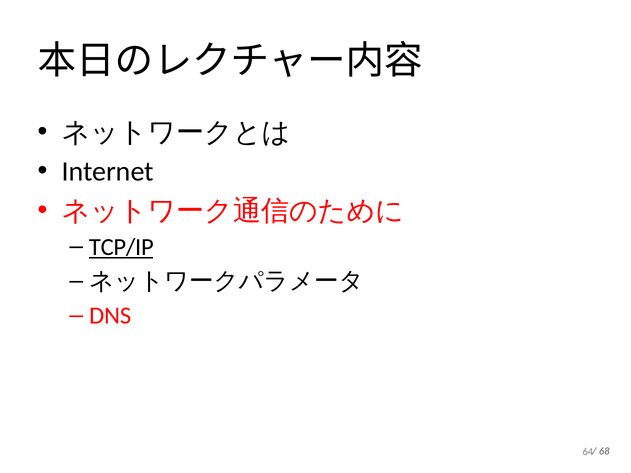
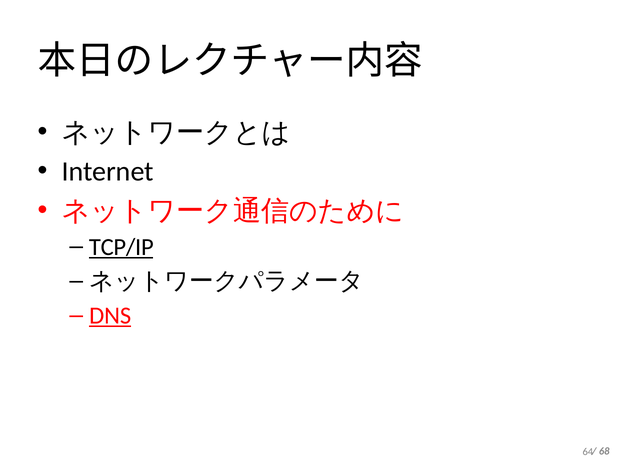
DNS underline: none -> present
